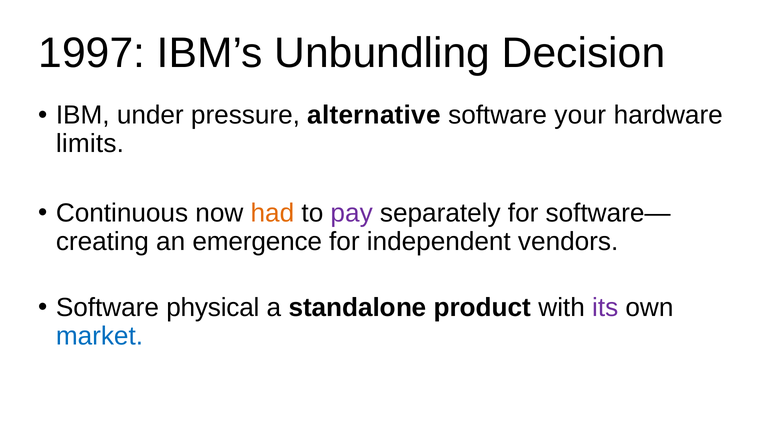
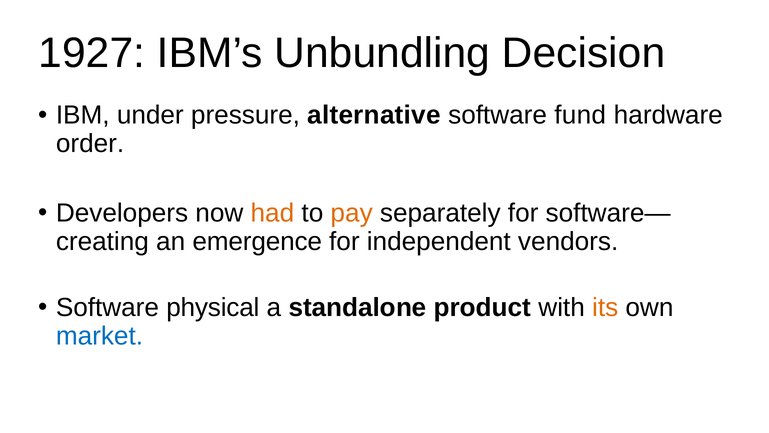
1997: 1997 -> 1927
your: your -> fund
limits: limits -> order
Continuous: Continuous -> Developers
pay colour: purple -> orange
its colour: purple -> orange
